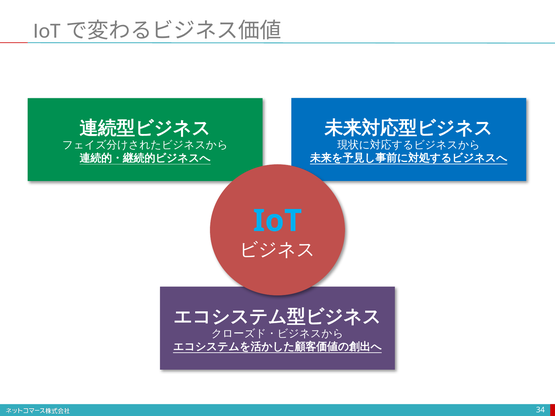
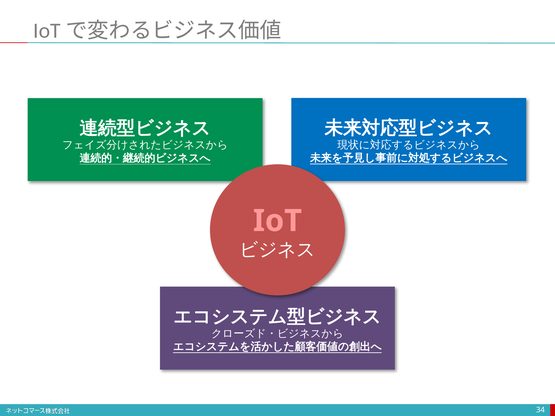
IoT colour: light blue -> pink
